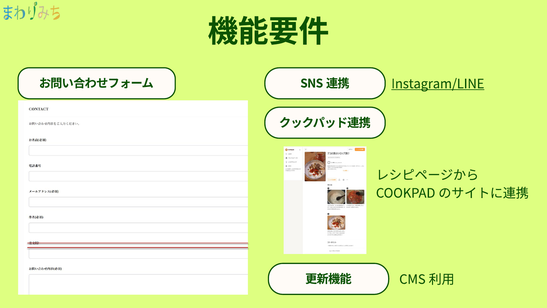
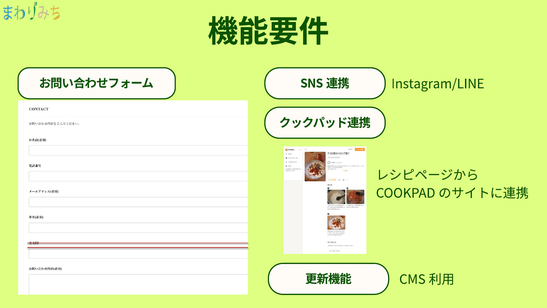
Instagram/LINE underline: present -> none
